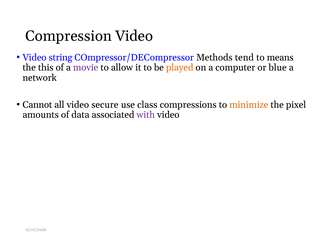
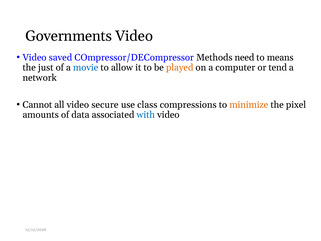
Compression: Compression -> Governments
string: string -> saved
tend: tend -> need
this: this -> just
movie colour: purple -> blue
blue: blue -> tend
with colour: purple -> blue
